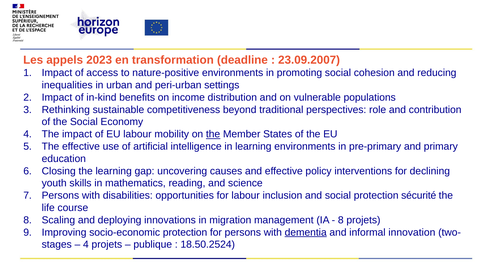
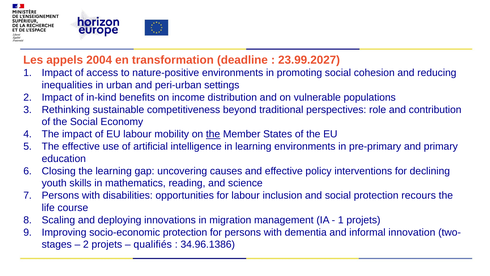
2023: 2023 -> 2004
23.09.2007: 23.09.2007 -> 23.99.2027
sécurité: sécurité -> recours
8 at (341, 220): 8 -> 1
dementia underline: present -> none
4 at (86, 244): 4 -> 2
publique: publique -> qualifiés
18.50.2524: 18.50.2524 -> 34.96.1386
